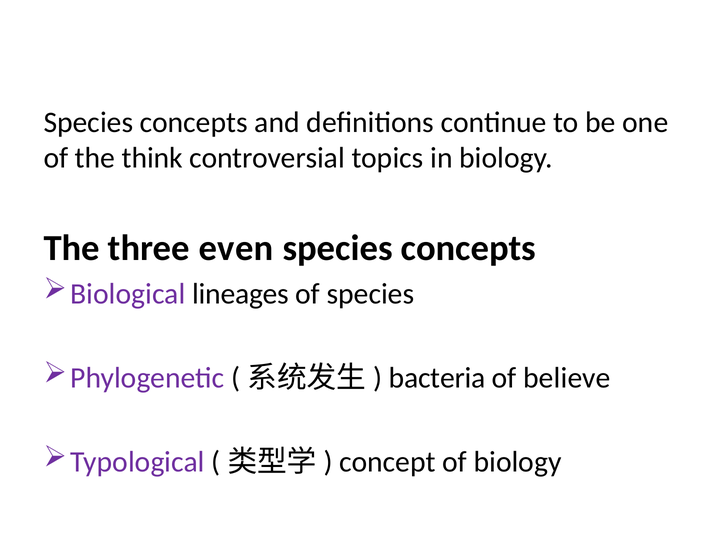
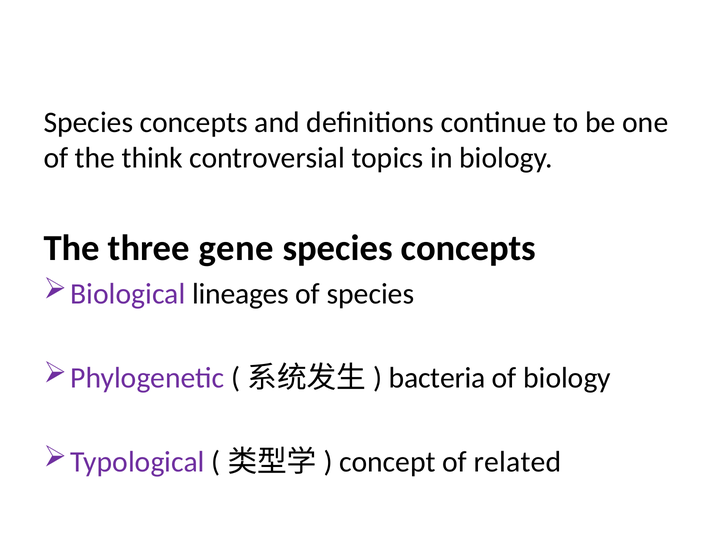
even: even -> gene
of believe: believe -> biology
of biology: biology -> related
